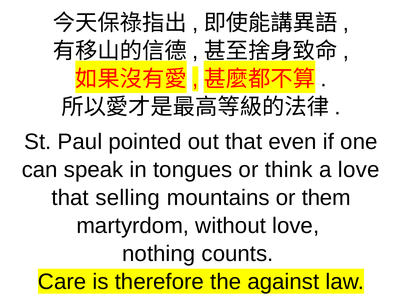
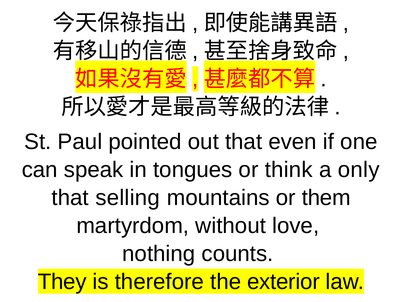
a love: love -> only
Care: Care -> They
against: against -> exterior
